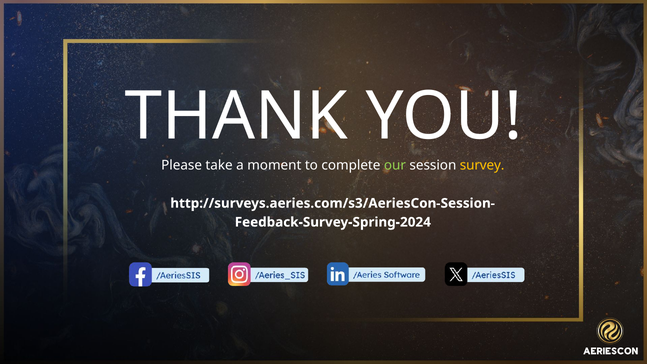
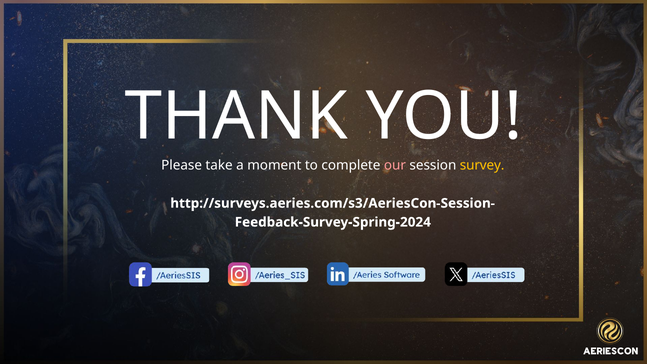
our colour: light green -> pink
